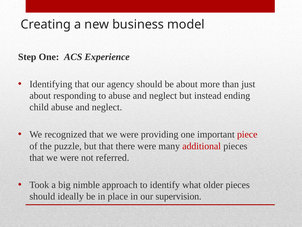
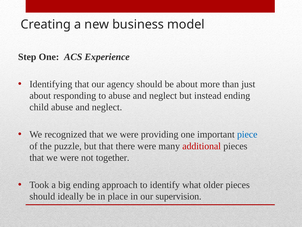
piece colour: red -> blue
referred: referred -> together
big nimble: nimble -> ending
